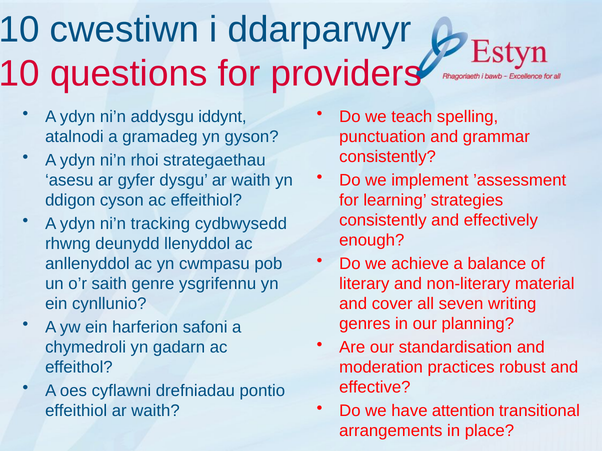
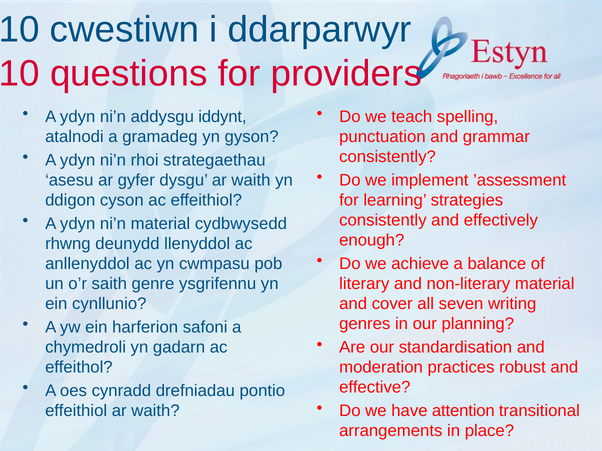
ni’n tracking: tracking -> material
cyflawni: cyflawni -> cynradd
